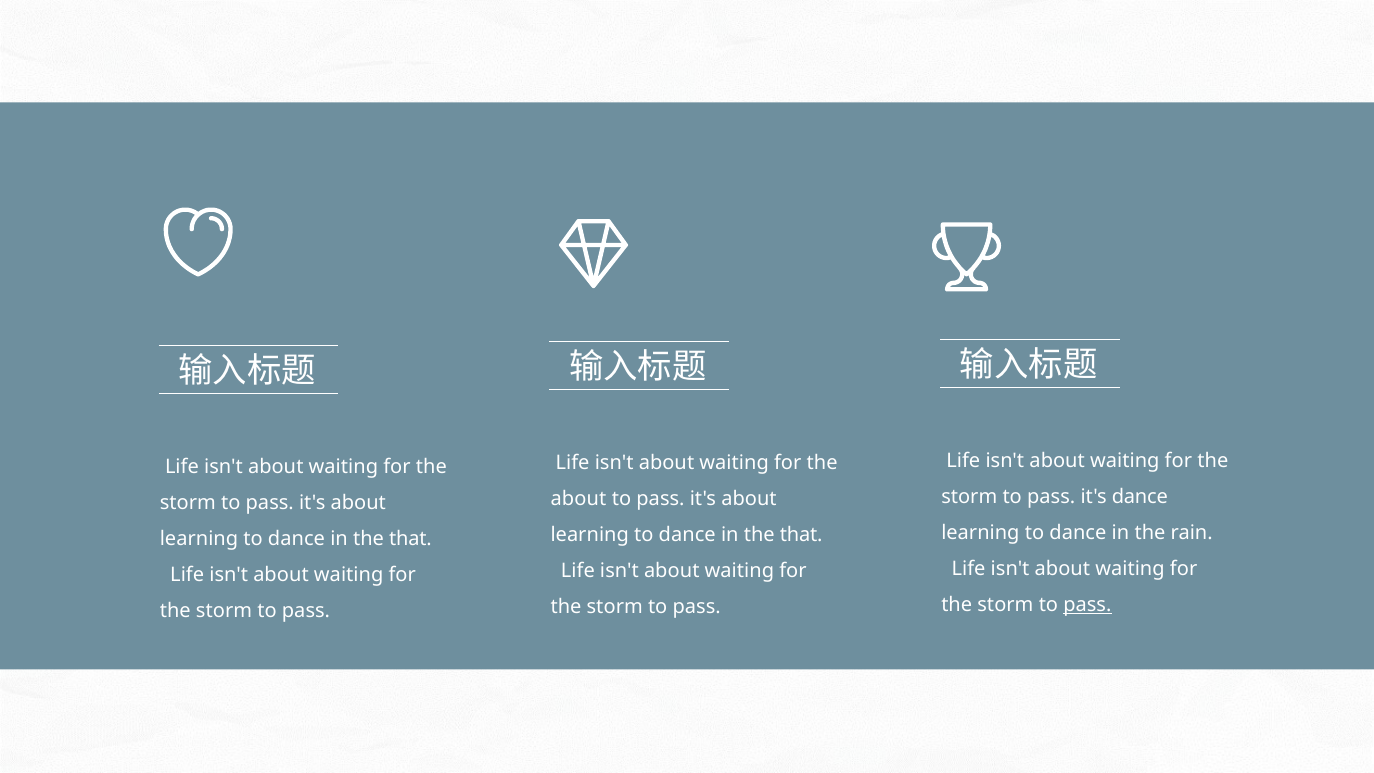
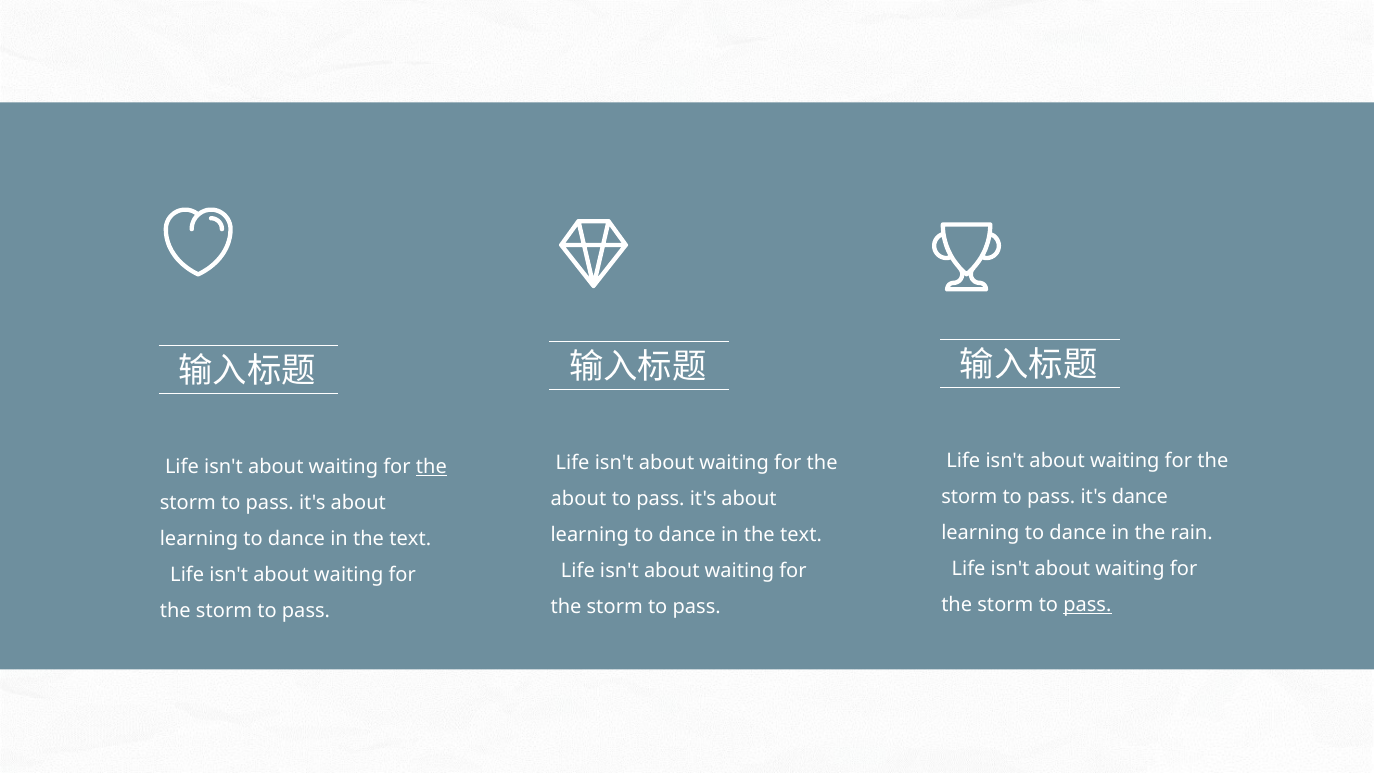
the at (431, 467) underline: none -> present
that at (801, 535): that -> text
that at (410, 539): that -> text
